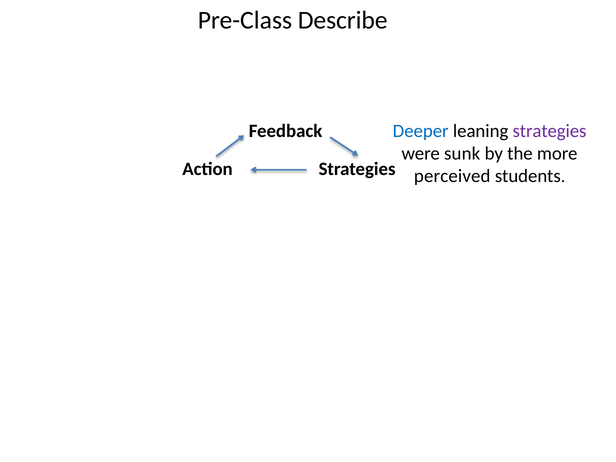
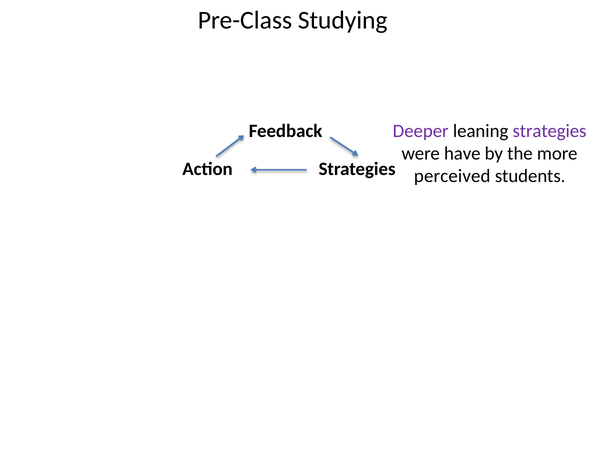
Describe: Describe -> Studying
Deeper colour: blue -> purple
sunk: sunk -> have
